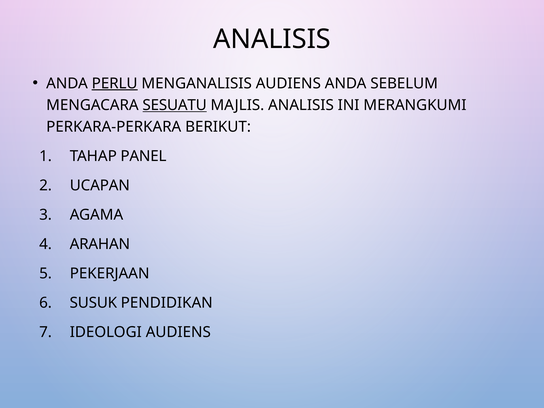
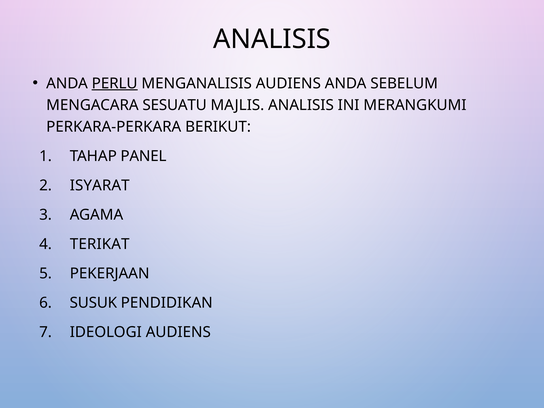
SESUATU underline: present -> none
UCAPAN: UCAPAN -> ISYARAT
ARAHAN: ARAHAN -> TERIKAT
